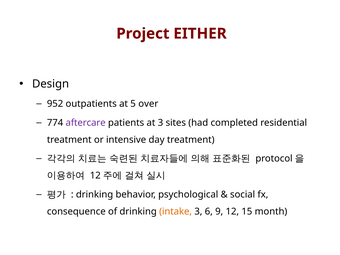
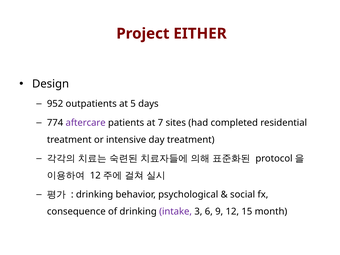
over: over -> days
at 3: 3 -> 7
intake colour: orange -> purple
